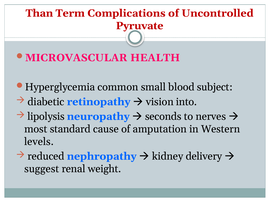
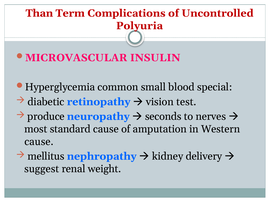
Pyruvate: Pyruvate -> Polyuria
HEALTH: HEALTH -> INSULIN
subject: subject -> special
into: into -> test
lipolysis: lipolysis -> produce
levels at (39, 142): levels -> cause
reduced: reduced -> mellitus
